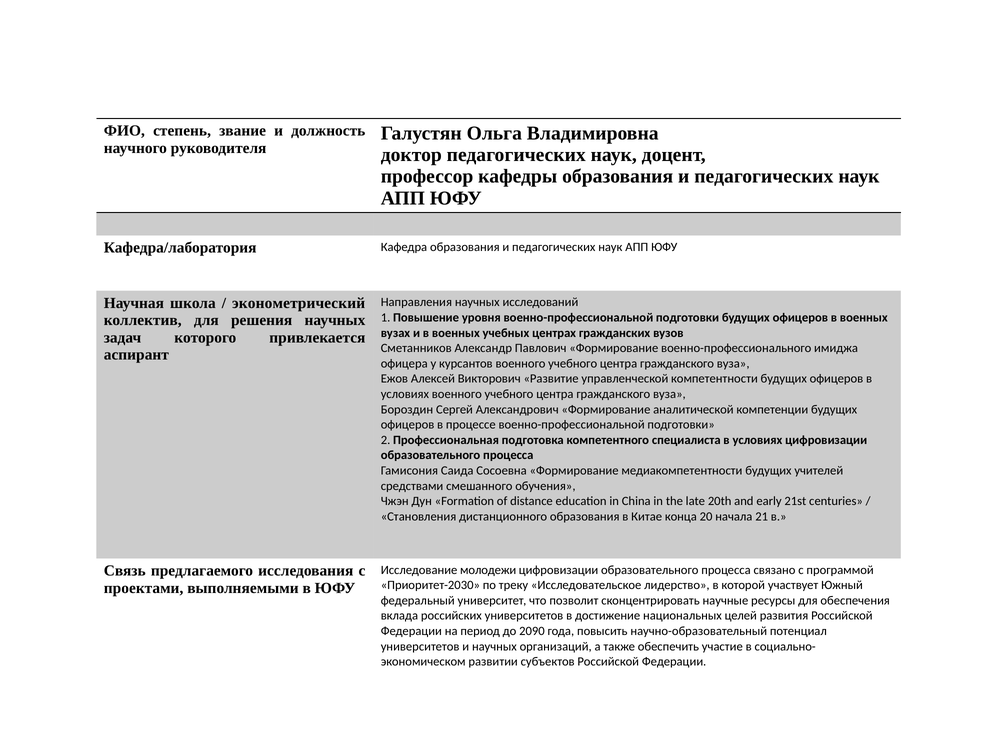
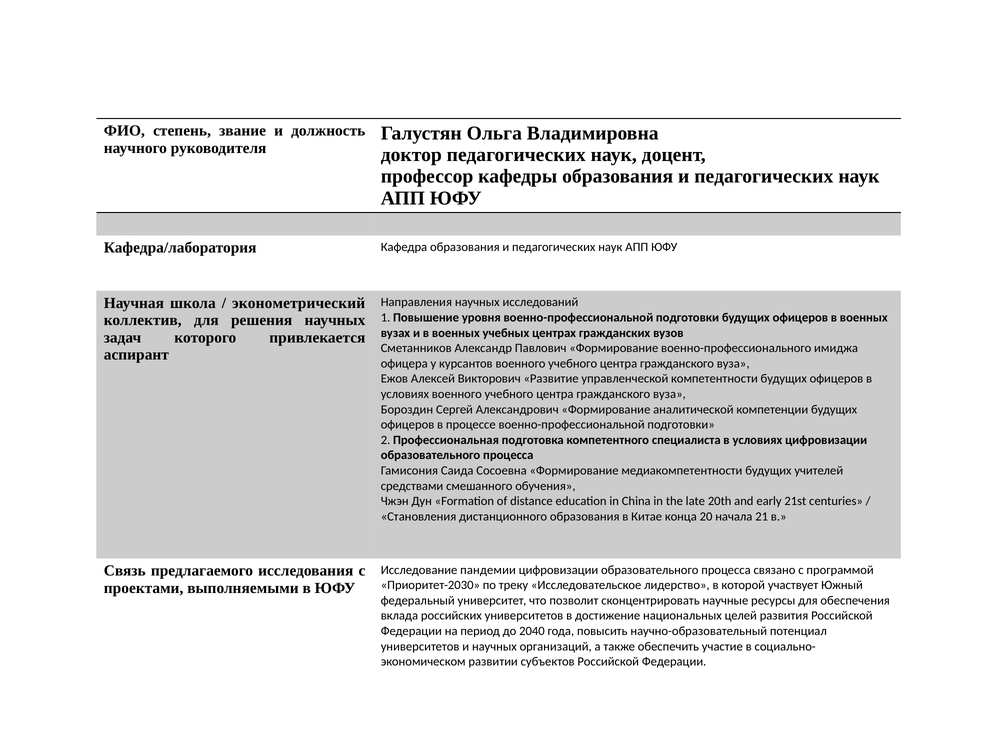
молодежи: молодежи -> пандемии
2090: 2090 -> 2040
